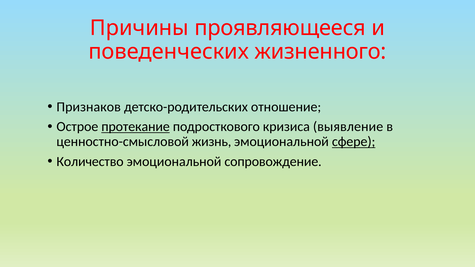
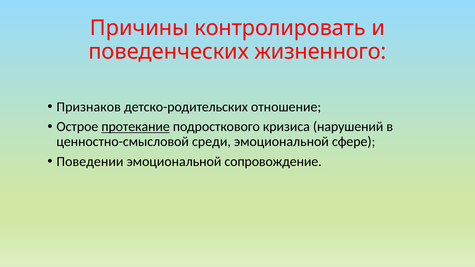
проявляющееся: проявляющееся -> контролировать
выявление: выявление -> нарушений
жизнь: жизнь -> среди
сфере underline: present -> none
Количество: Количество -> Поведении
